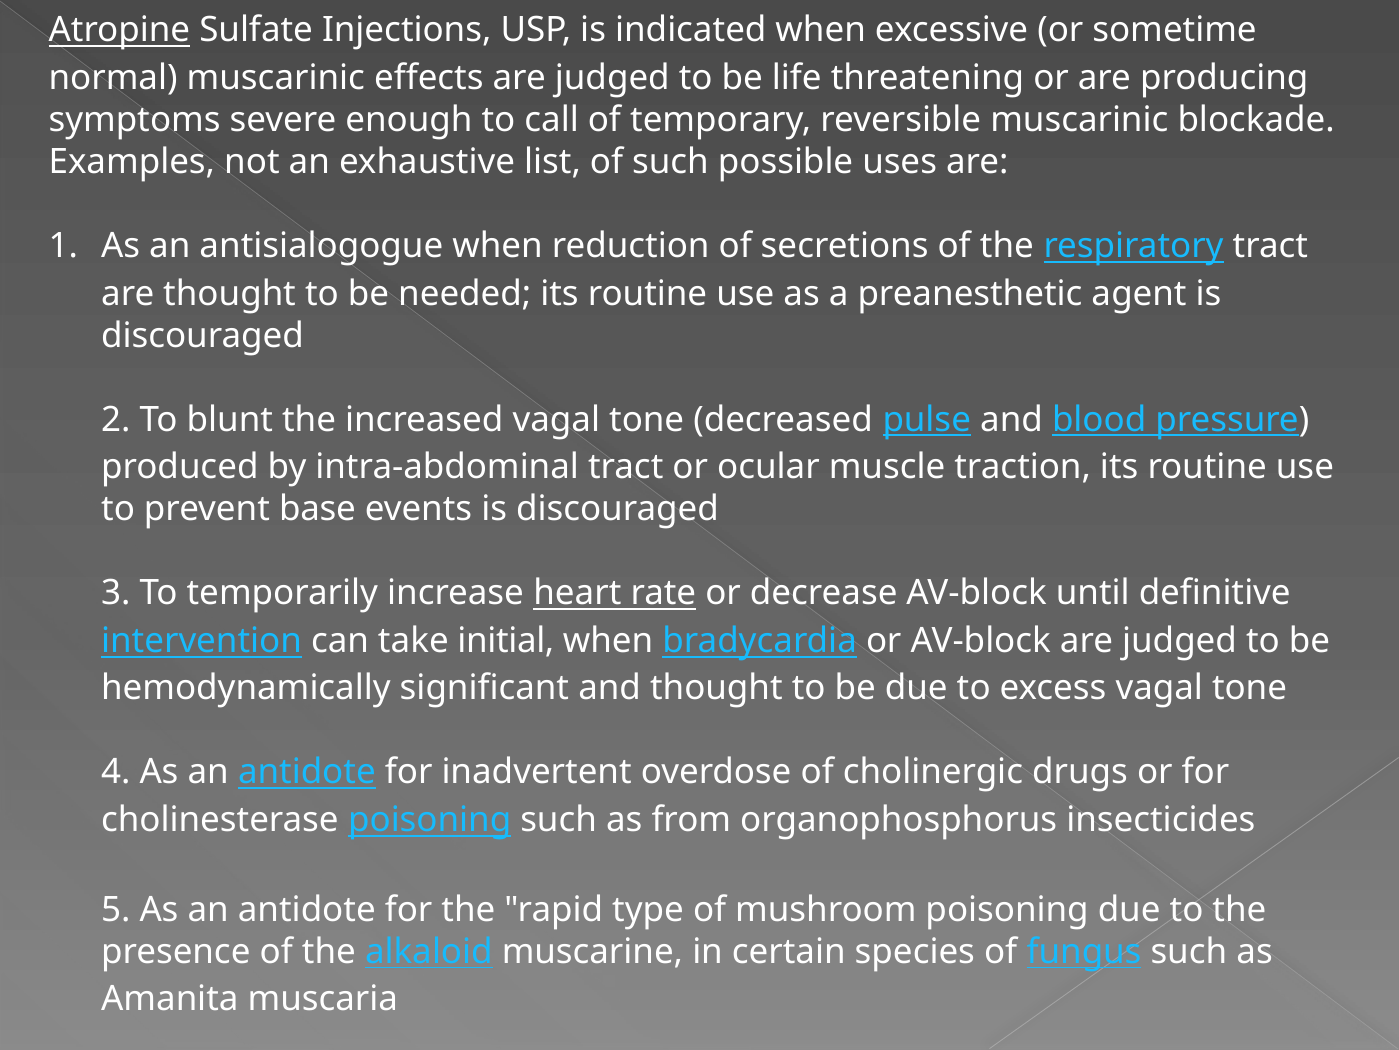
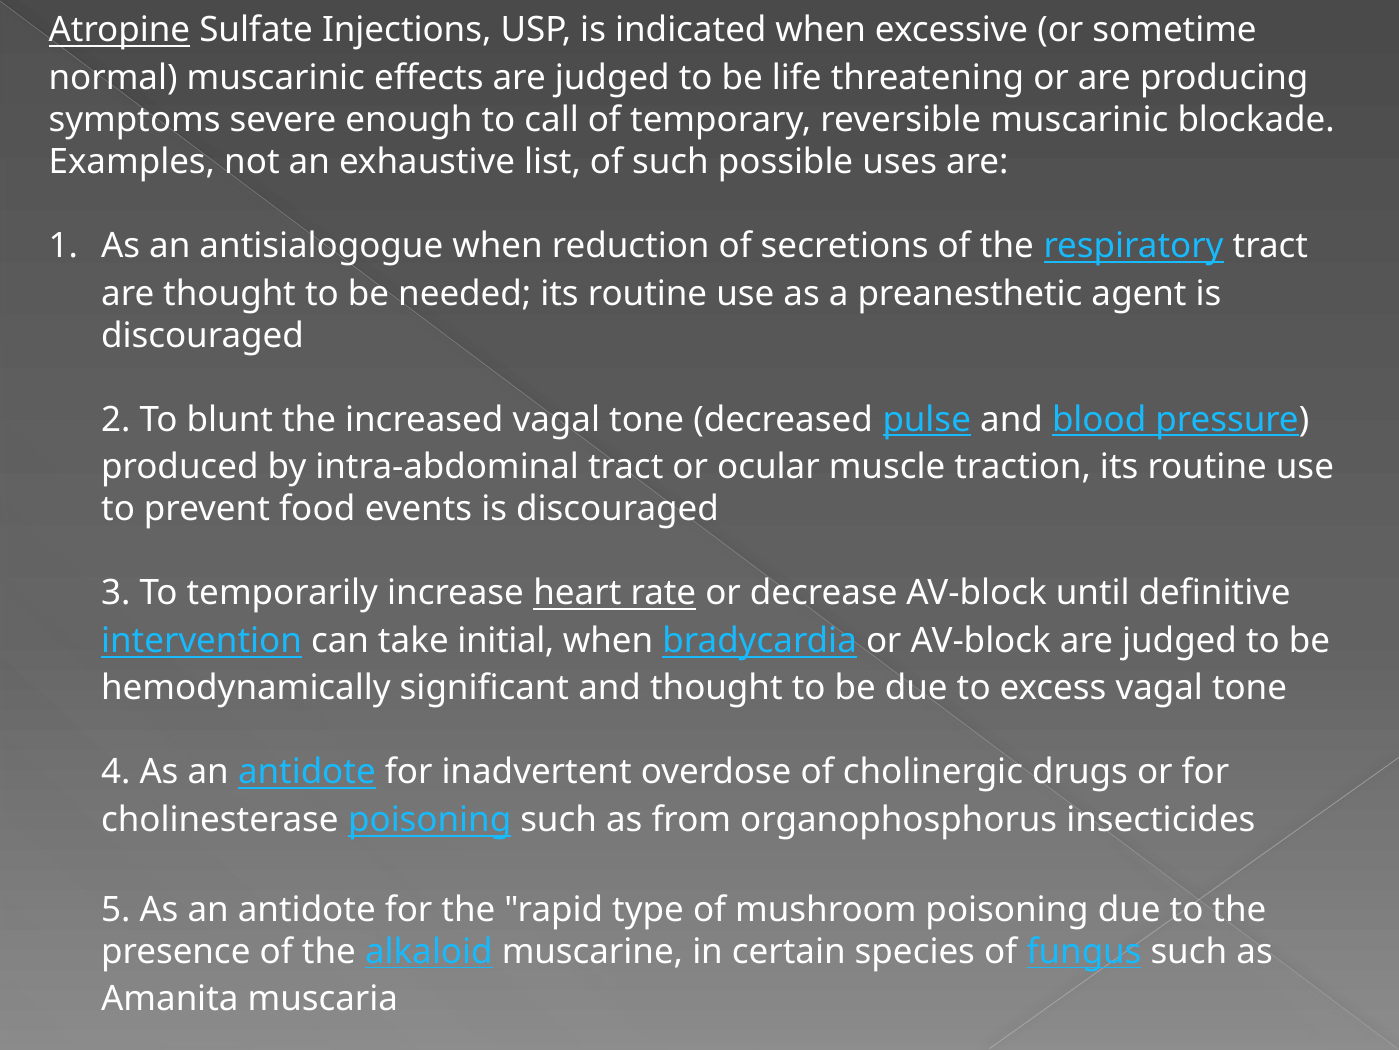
base: base -> food
